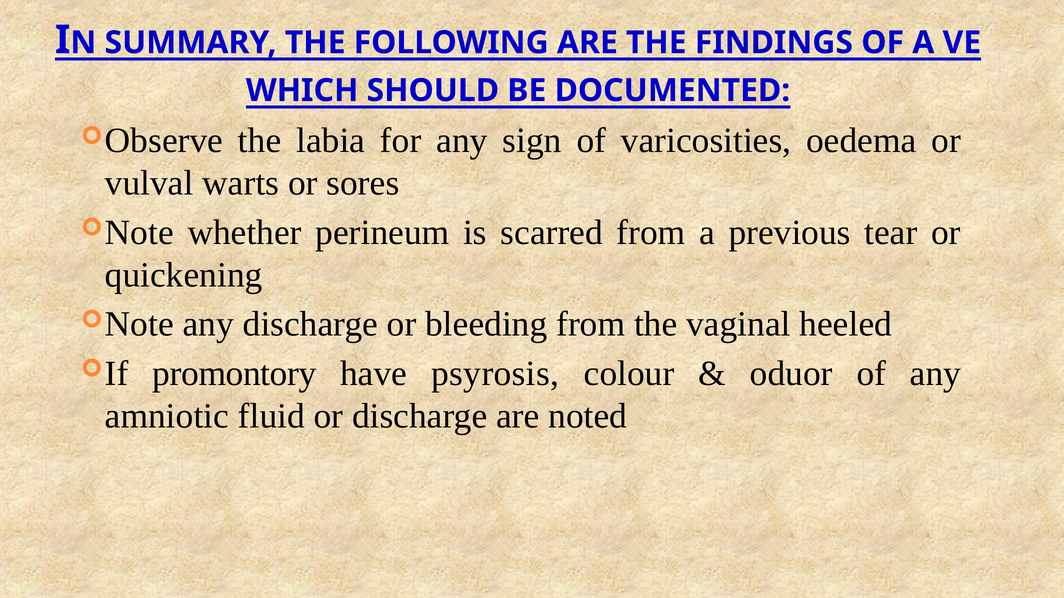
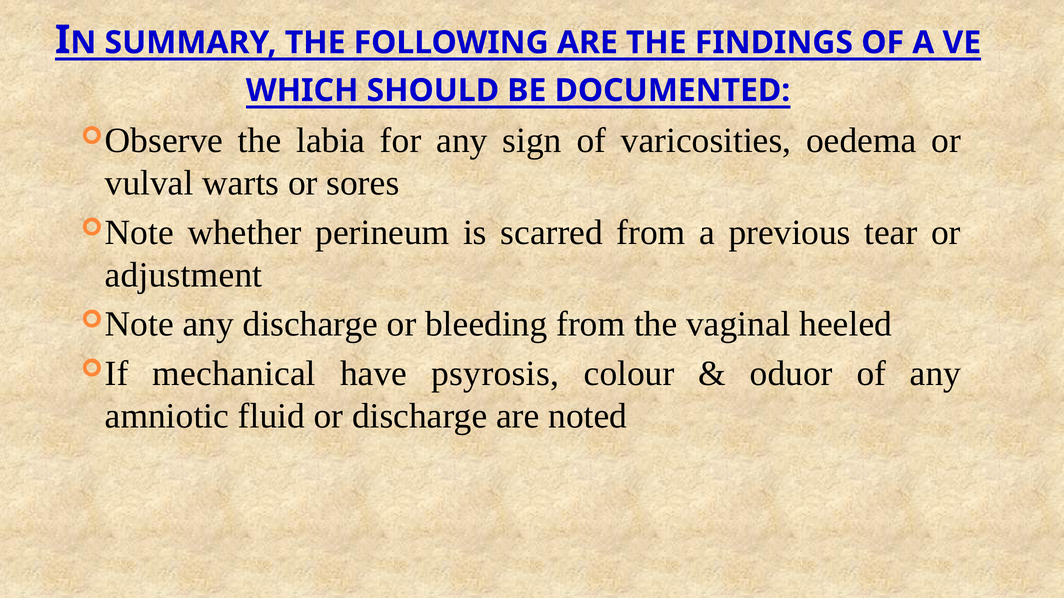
quickening: quickening -> adjustment
promontory: promontory -> mechanical
